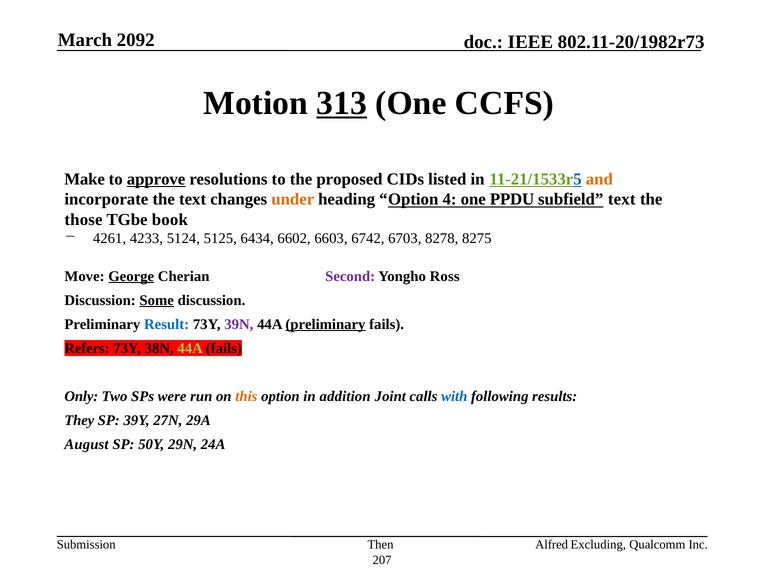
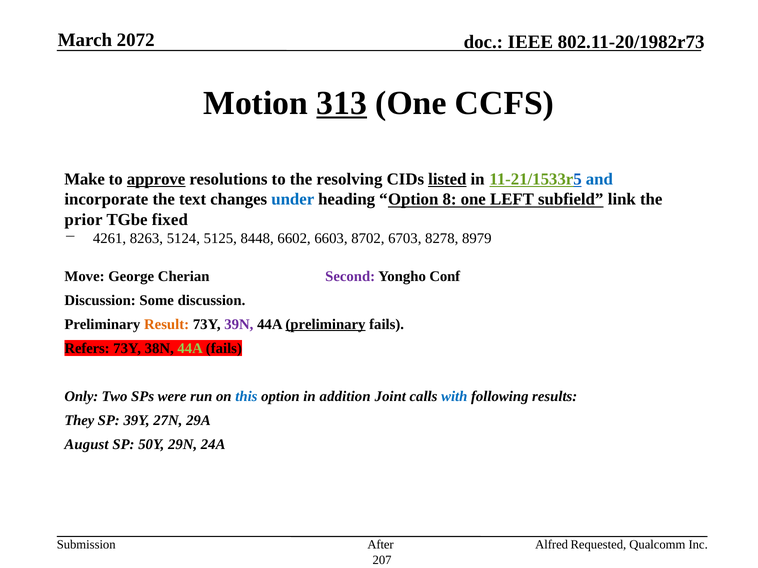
2092: 2092 -> 2072
proposed: proposed -> resolving
listed underline: none -> present
and colour: orange -> blue
under colour: orange -> blue
4: 4 -> 8
PPDU: PPDU -> LEFT
subfield text: text -> link
those: those -> prior
book: book -> fixed
4233: 4233 -> 8263
6434: 6434 -> 8448
6742: 6742 -> 8702
8275: 8275 -> 8979
George underline: present -> none
Ross: Ross -> Conf
Some underline: present -> none
Result colour: blue -> orange
this colour: orange -> blue
Then: Then -> After
Excluding: Excluding -> Requested
